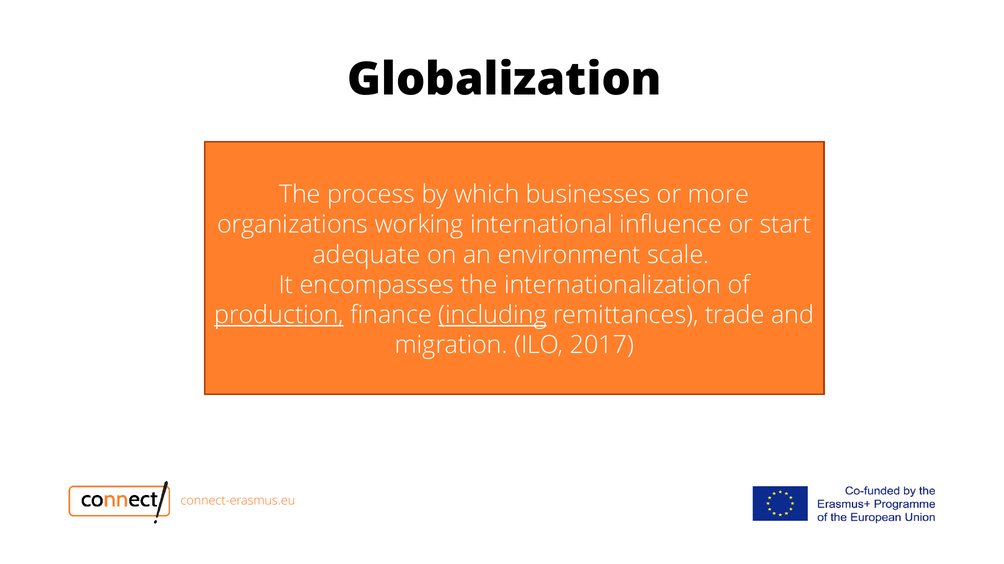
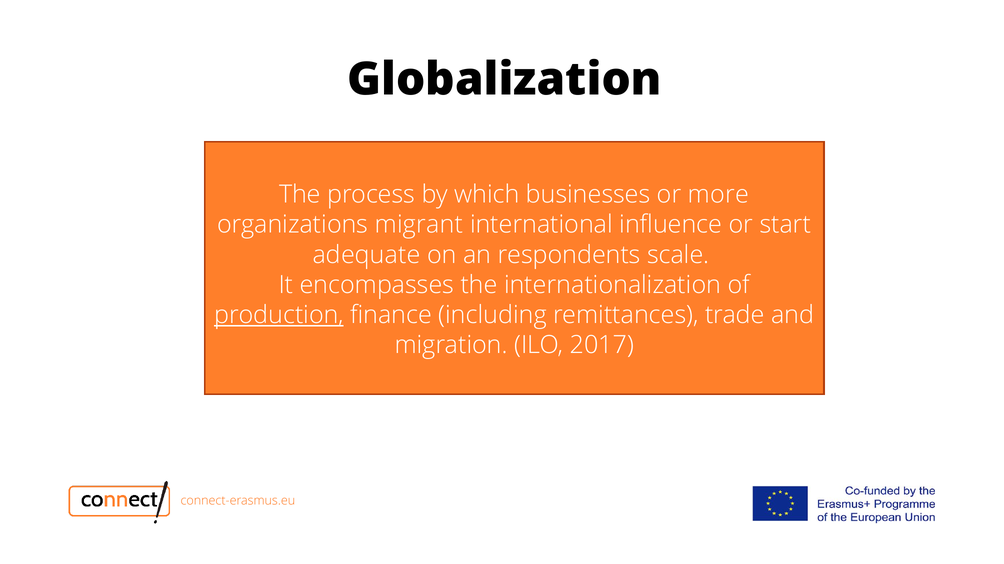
working: working -> migrant
environment: environment -> respondents
including underline: present -> none
